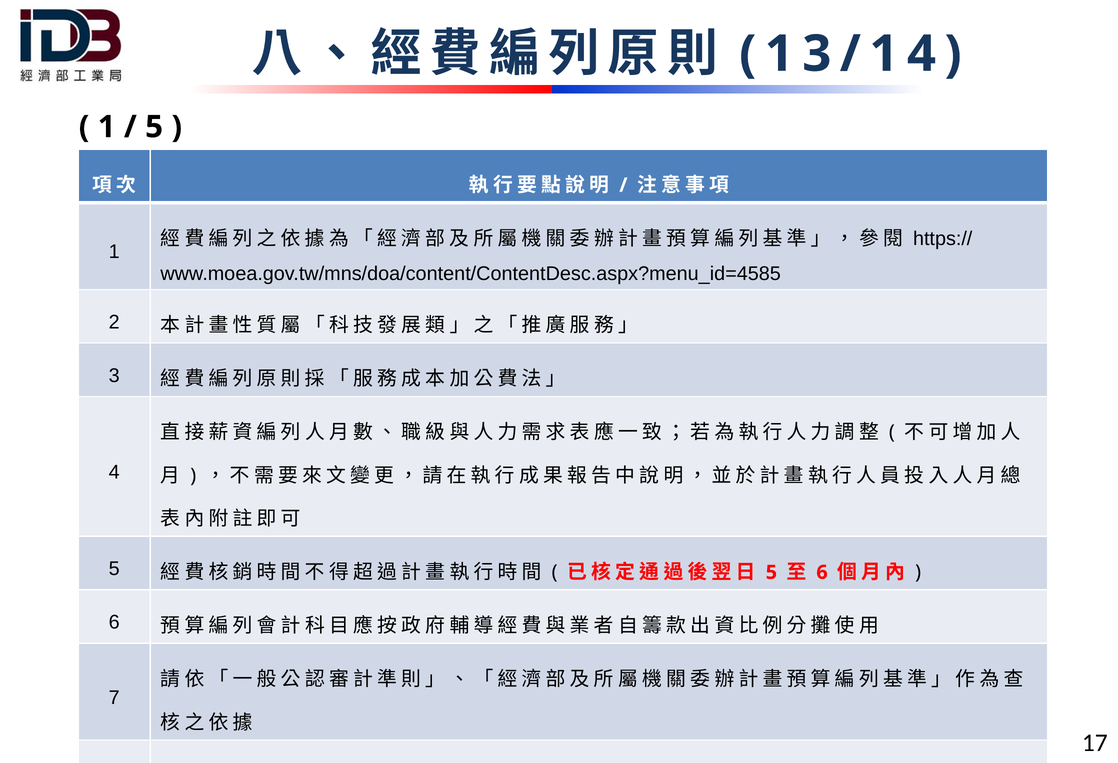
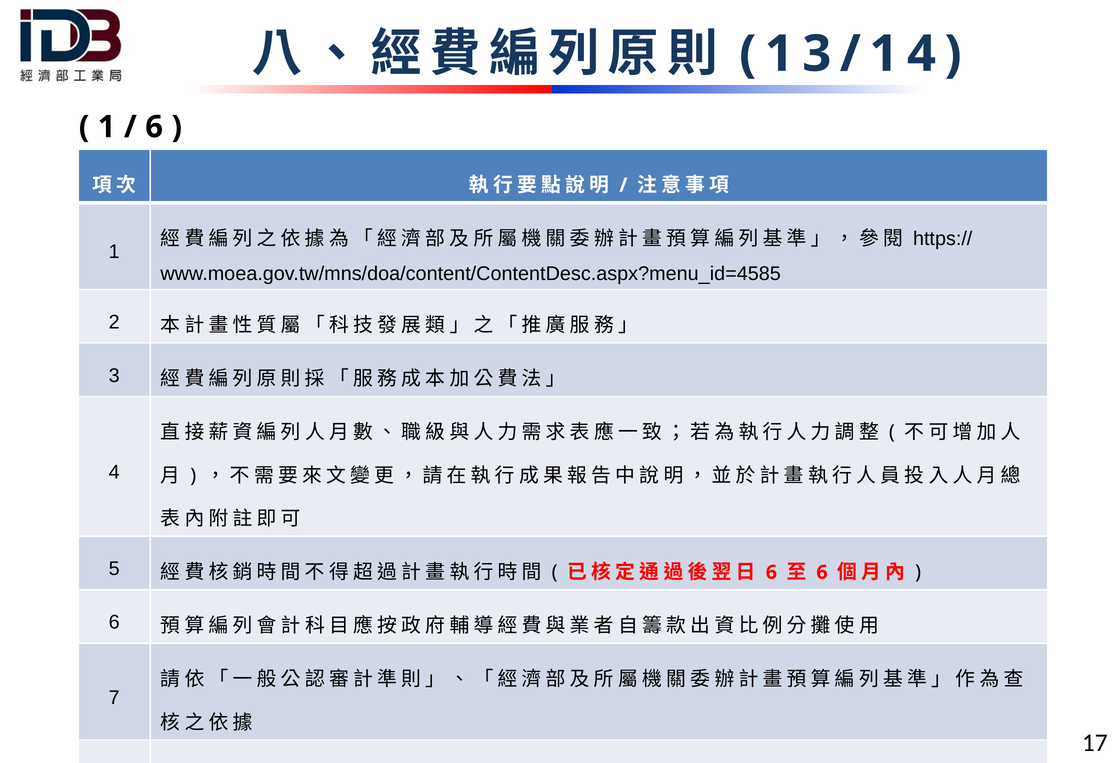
5 at (154, 127): 5 -> 6
5 at (771, 573): 5 -> 6
